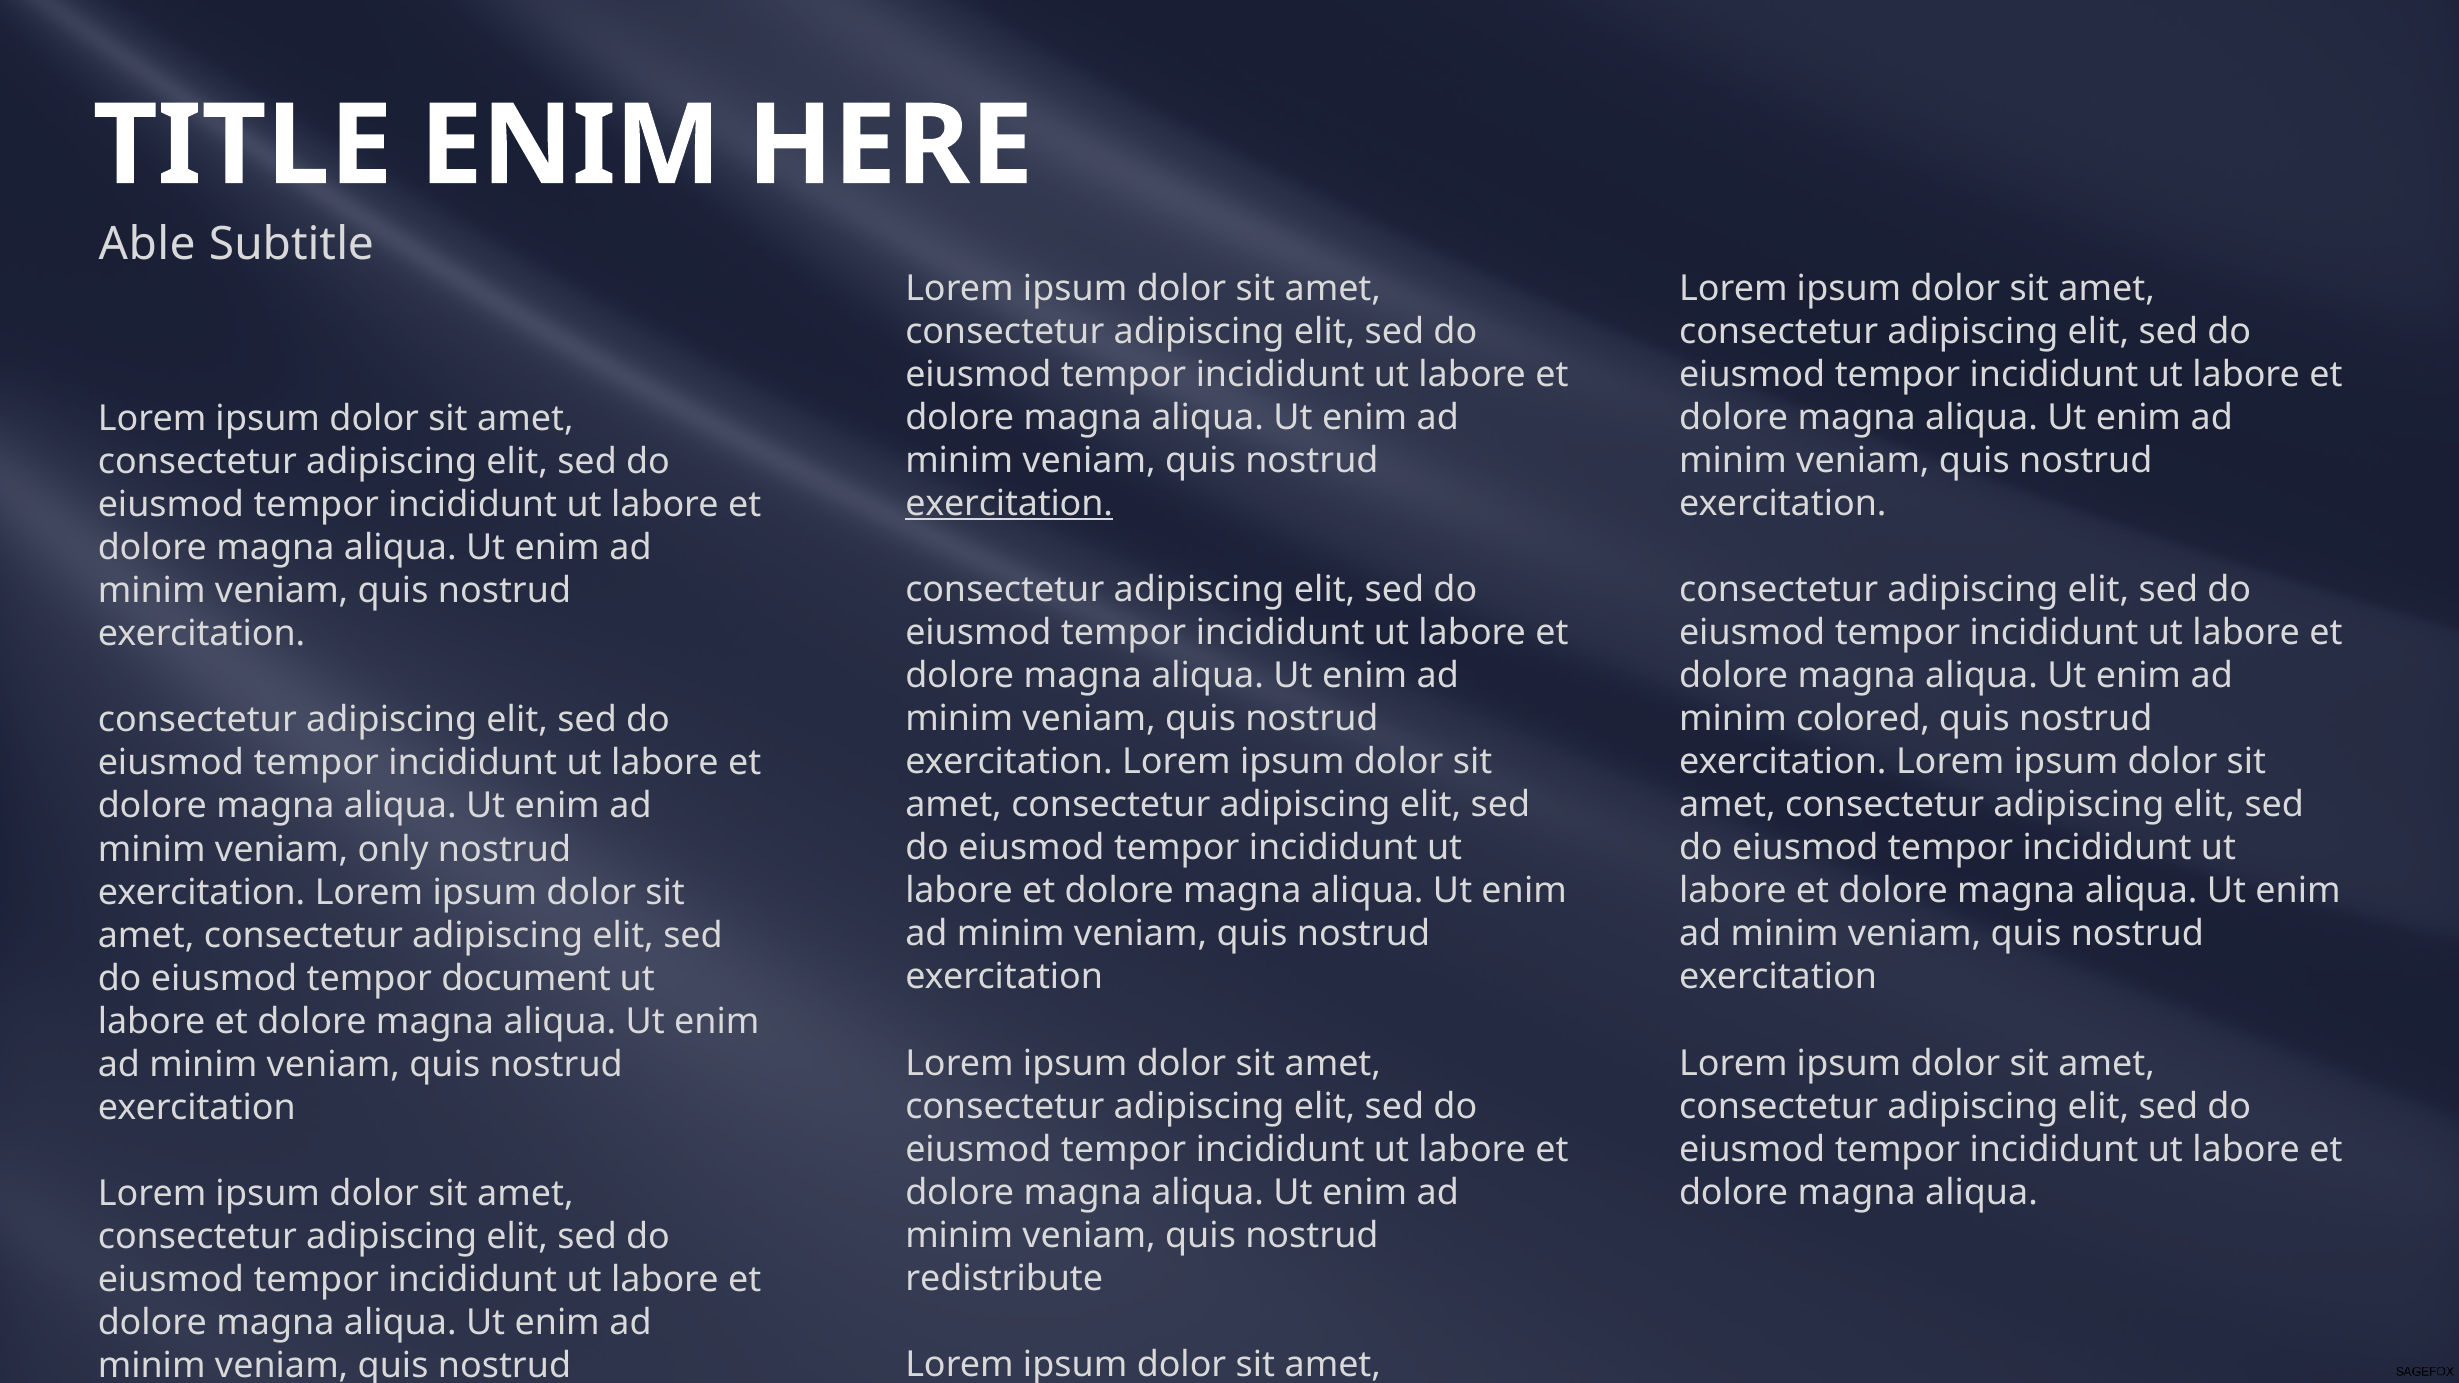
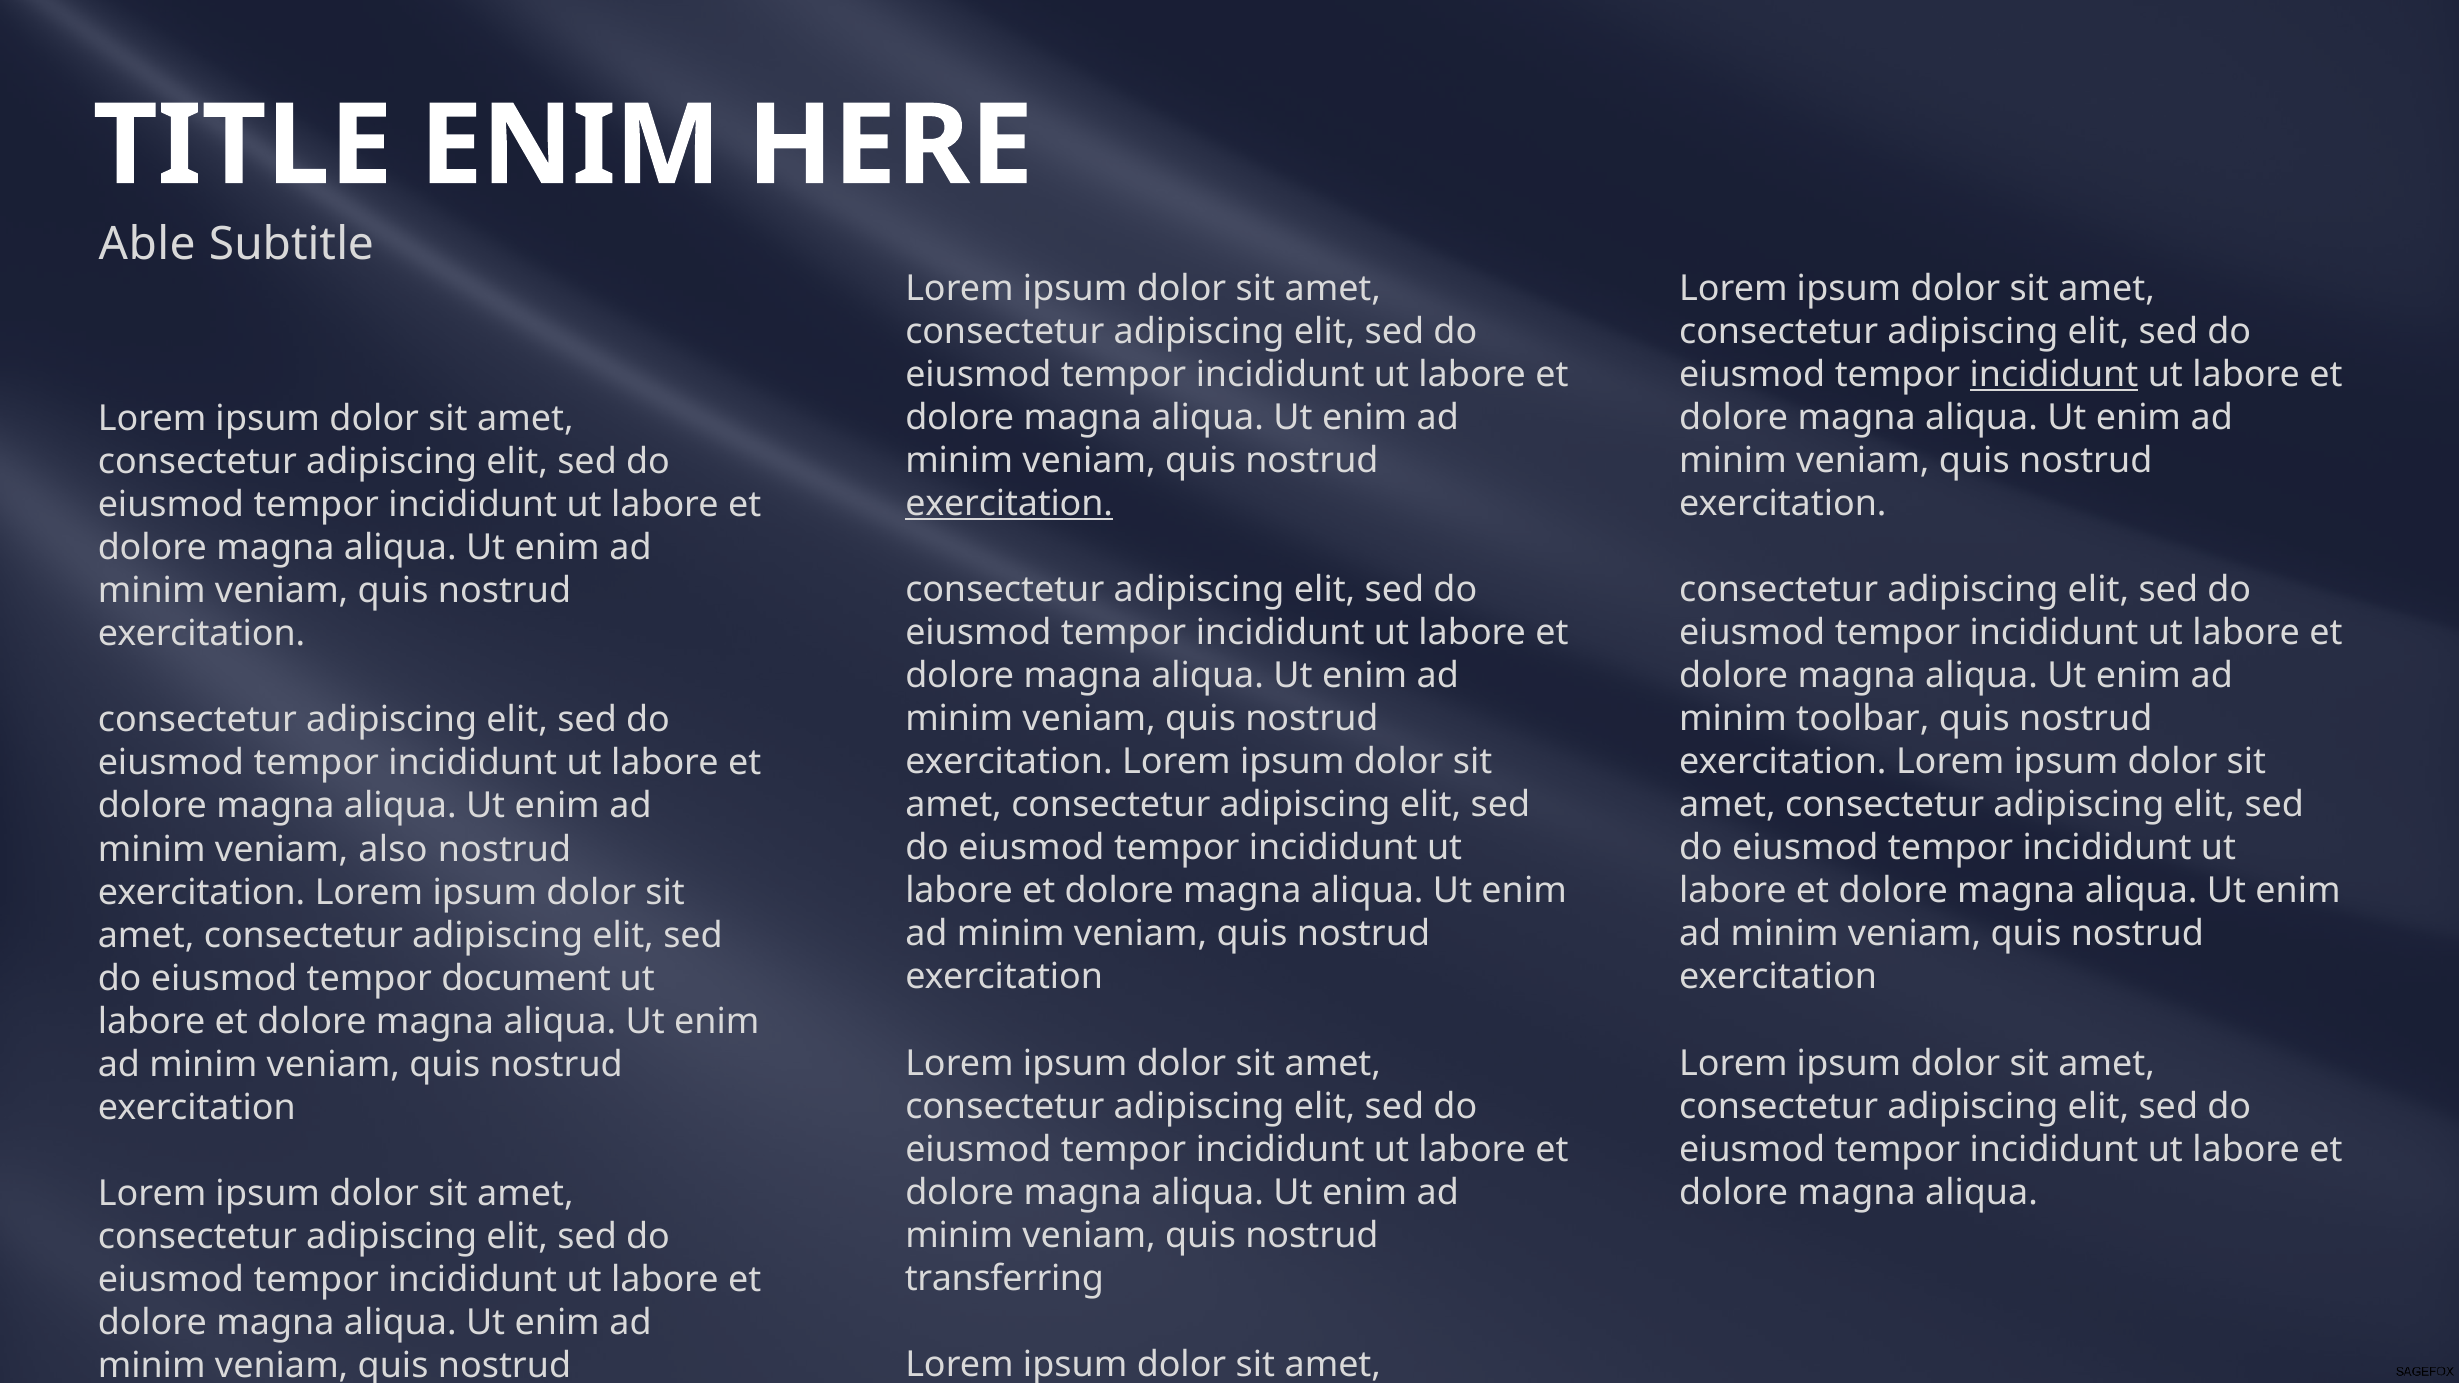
incididunt at (2054, 374) underline: none -> present
colored: colored -> toolbar
only: only -> also
redistribute: redistribute -> transferring
